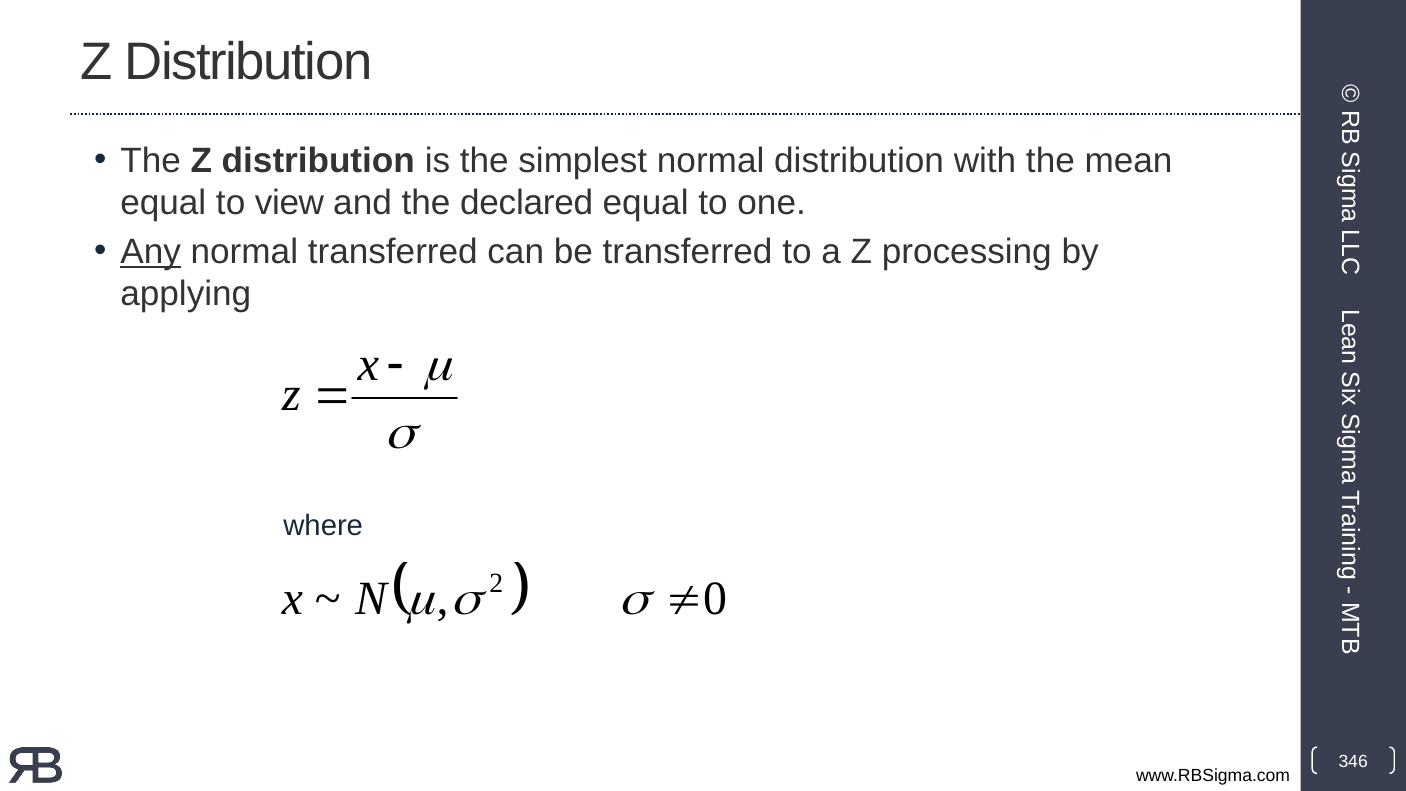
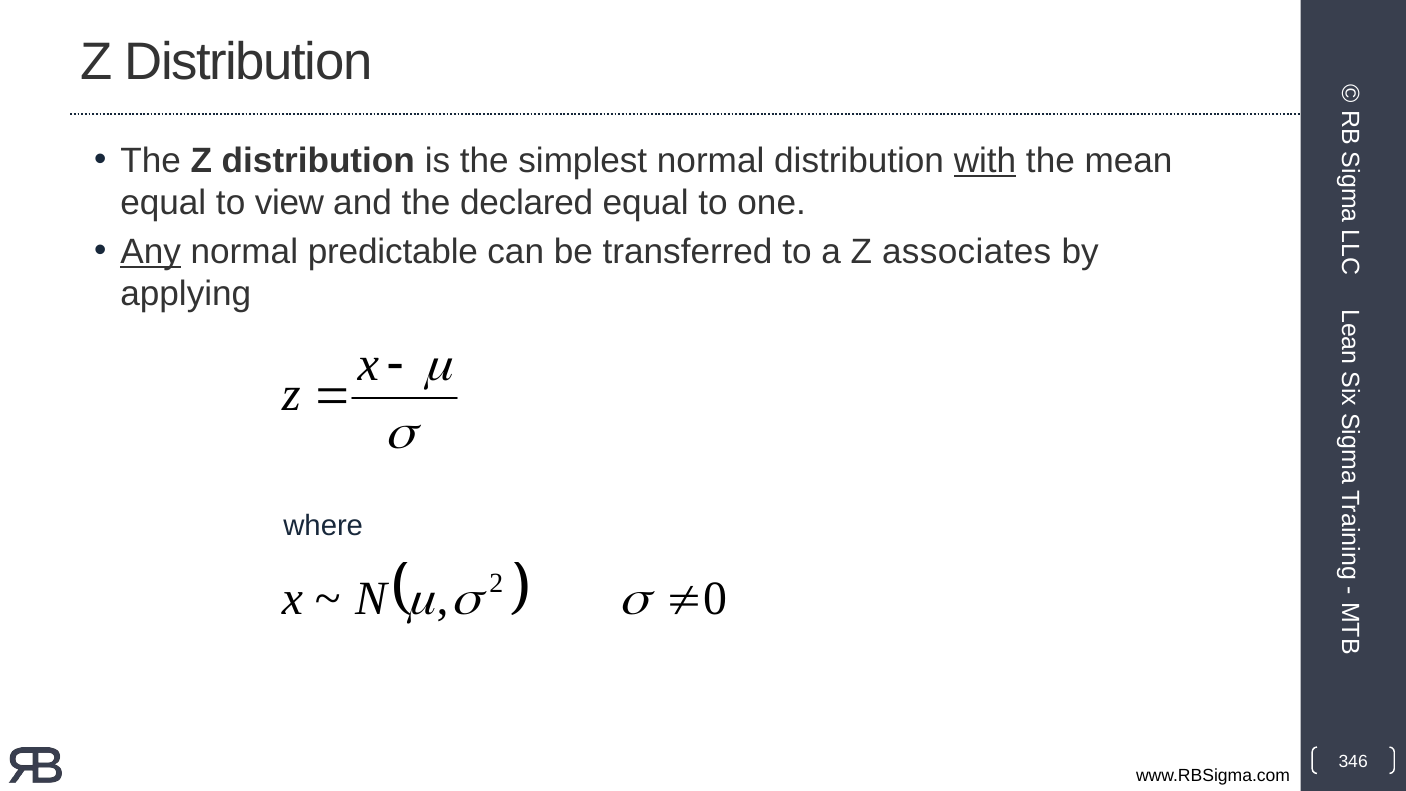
with underline: none -> present
normal transferred: transferred -> predictable
processing: processing -> associates
